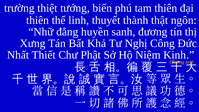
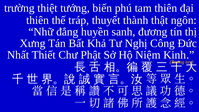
linh: linh -> tráp
